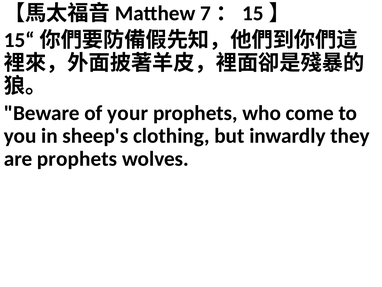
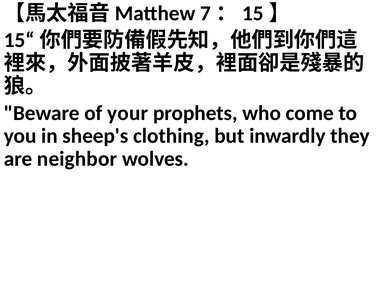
are prophets: prophets -> neighbor
